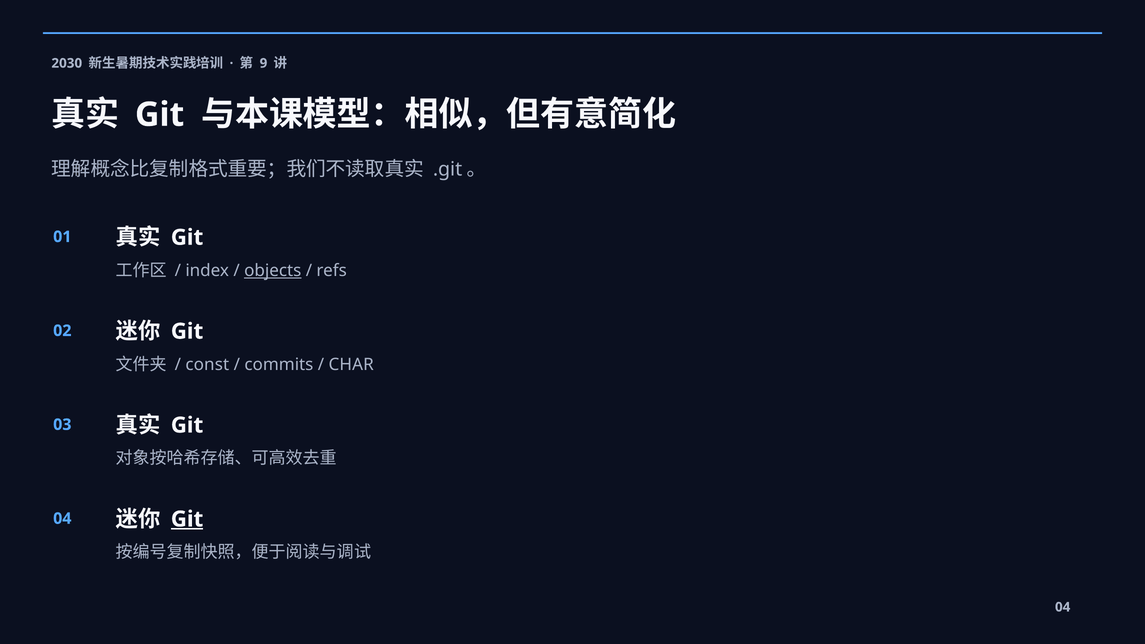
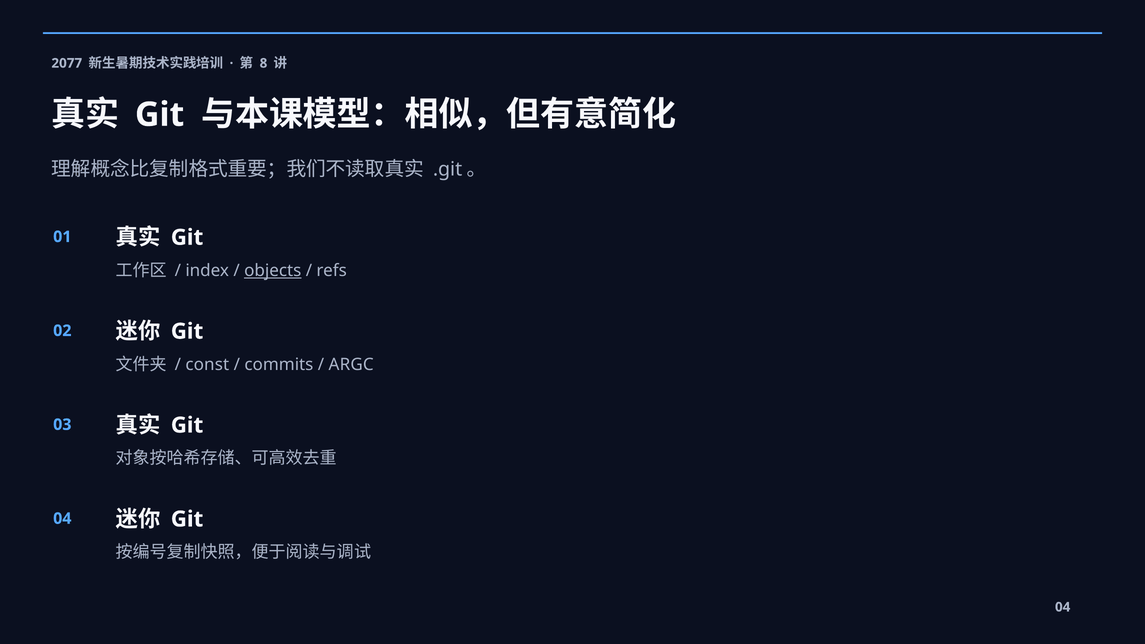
2030: 2030 -> 2077
9: 9 -> 8
CHAR: CHAR -> ARGC
Git at (187, 519) underline: present -> none
